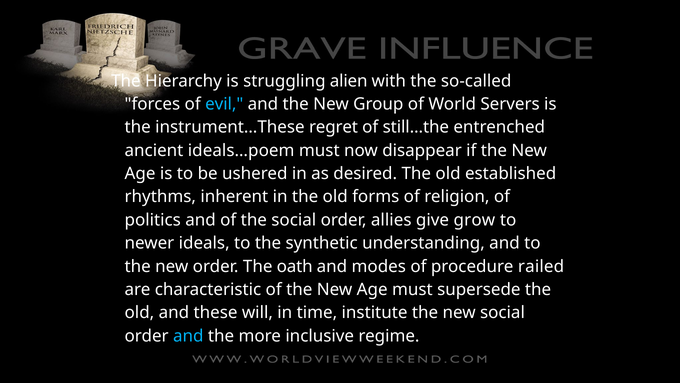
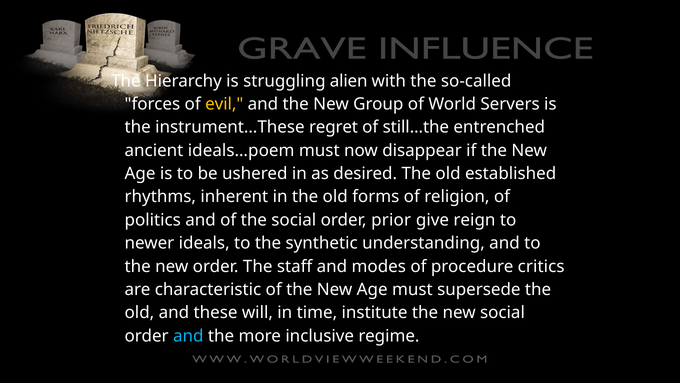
evil colour: light blue -> yellow
allies: allies -> prior
grow: grow -> reign
oath: oath -> staff
railed: railed -> critics
